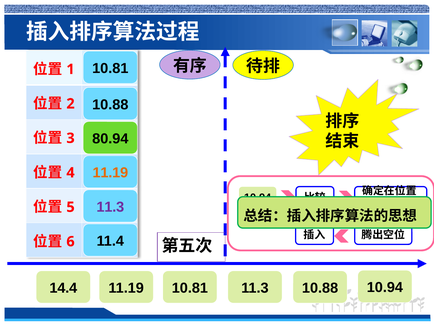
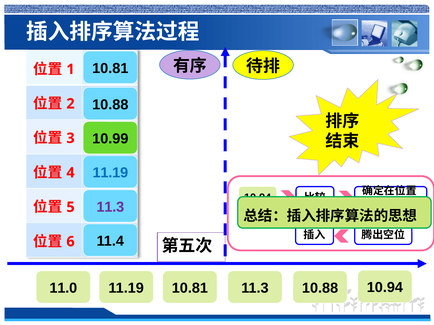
80.94: 80.94 -> 10.99
11.19 at (110, 173) colour: orange -> blue
14.4: 14.4 -> 11.0
